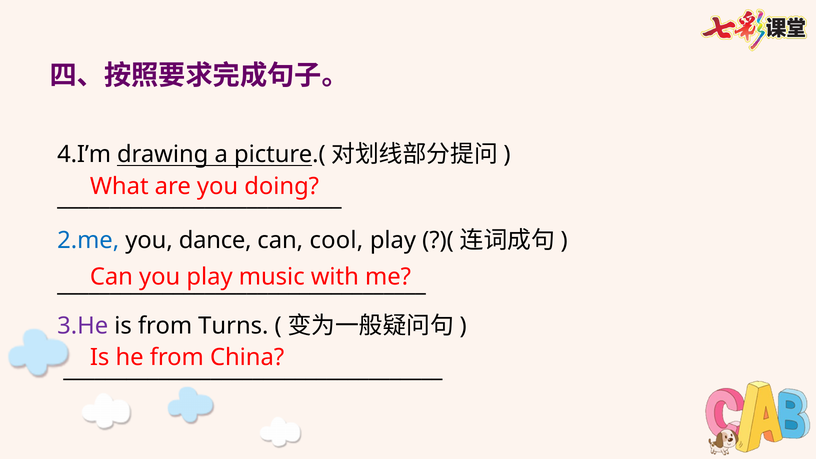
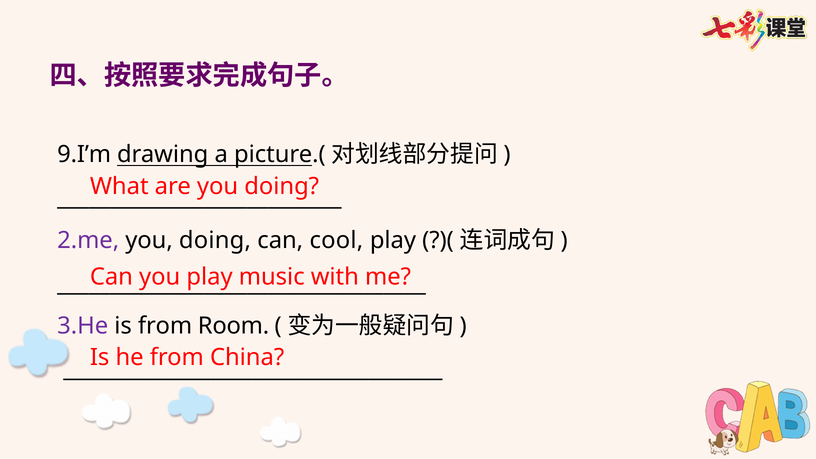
4.I’m: 4.I’m -> 9.I’m
2.me colour: blue -> purple
dance at (215, 240): dance -> doing
Turns: Turns -> Room
